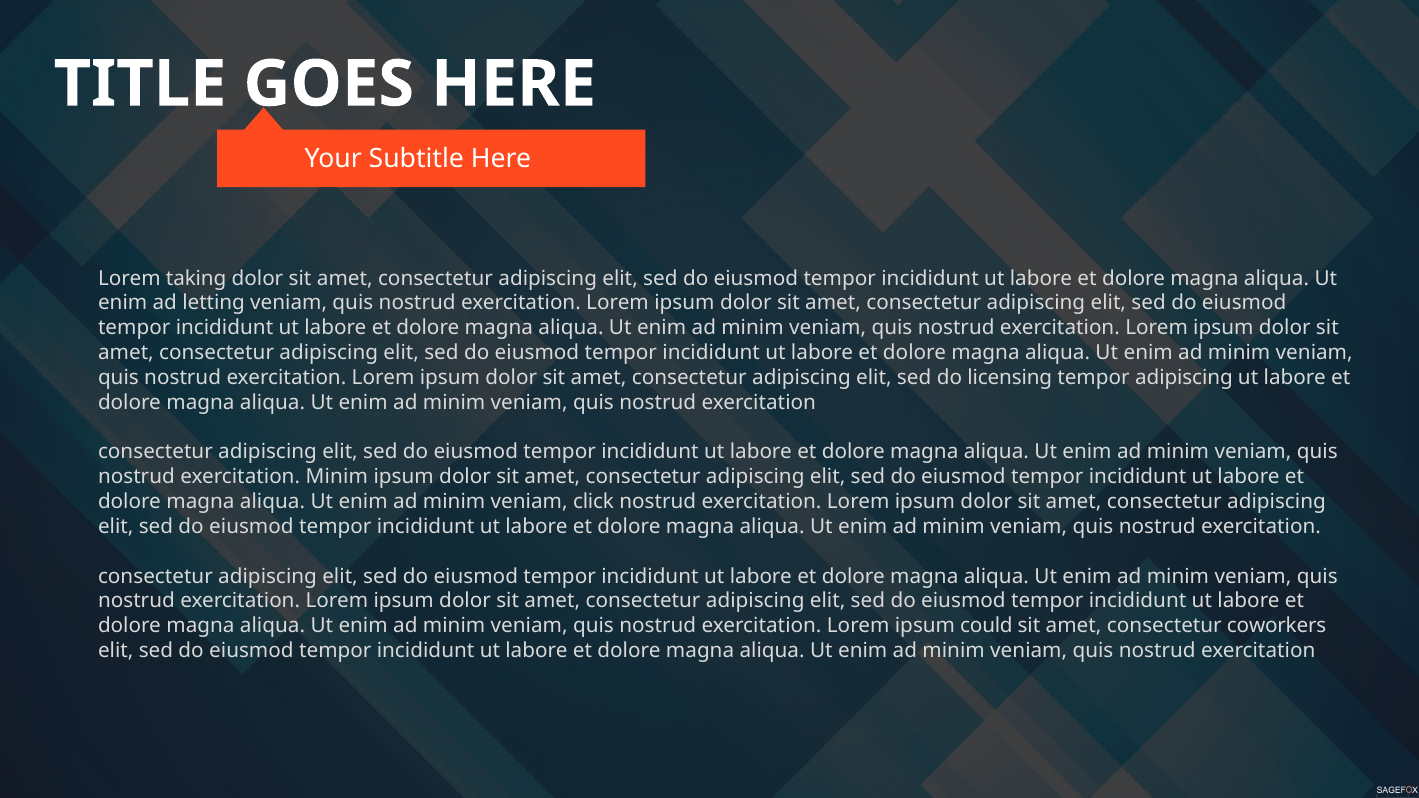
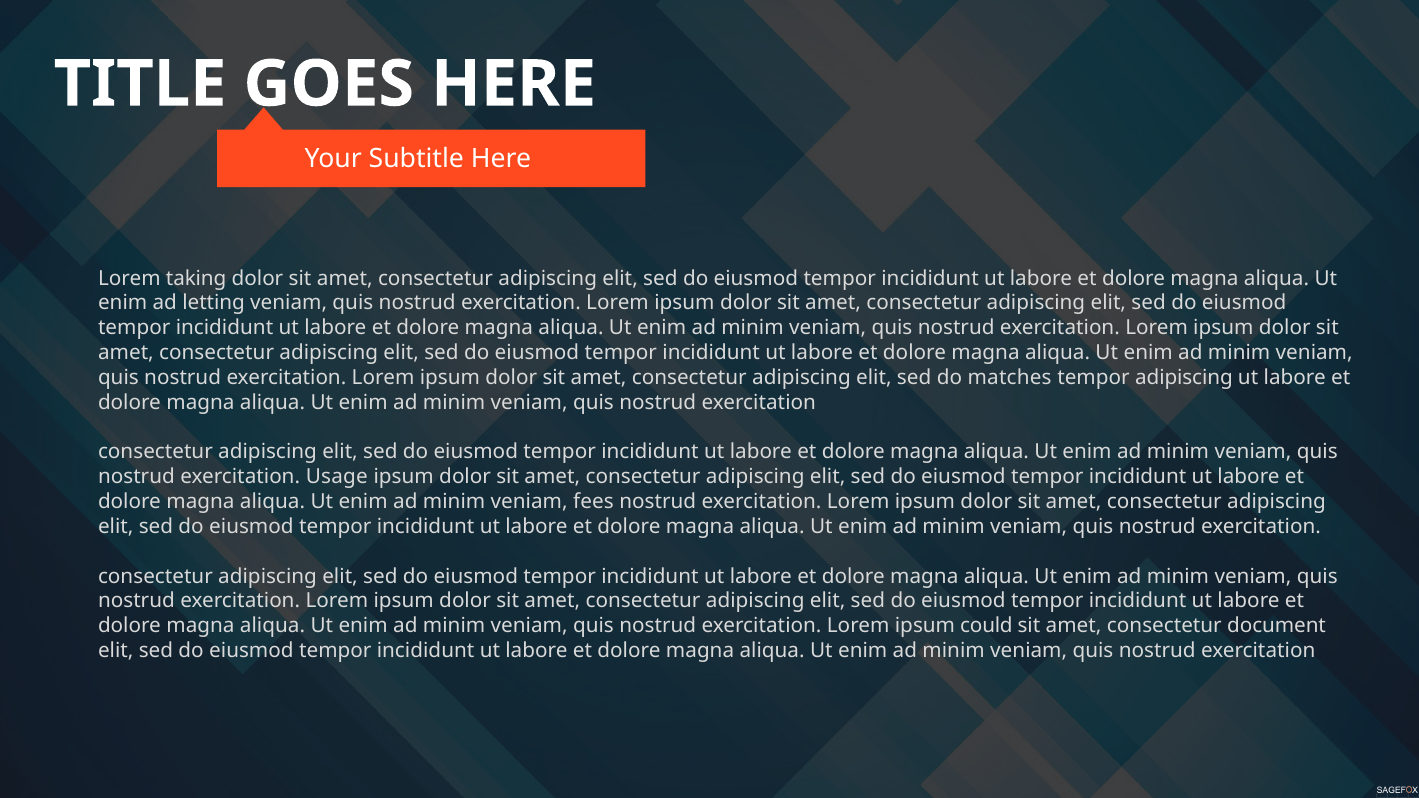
licensing: licensing -> matches
exercitation Minim: Minim -> Usage
click: click -> fees
coworkers: coworkers -> document
